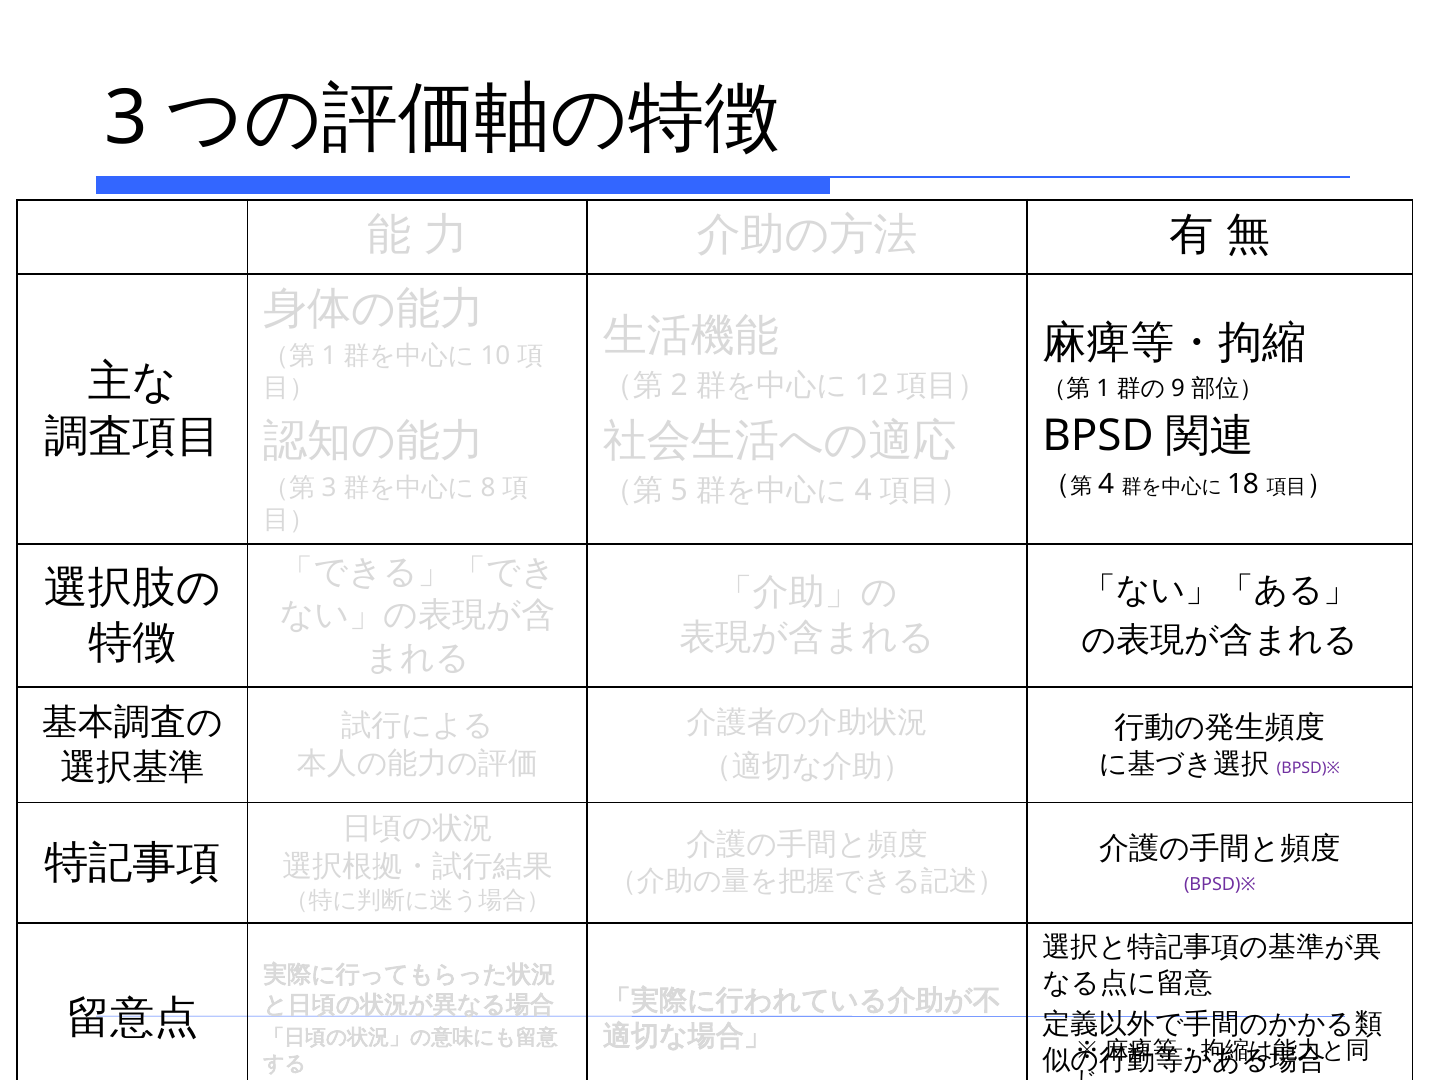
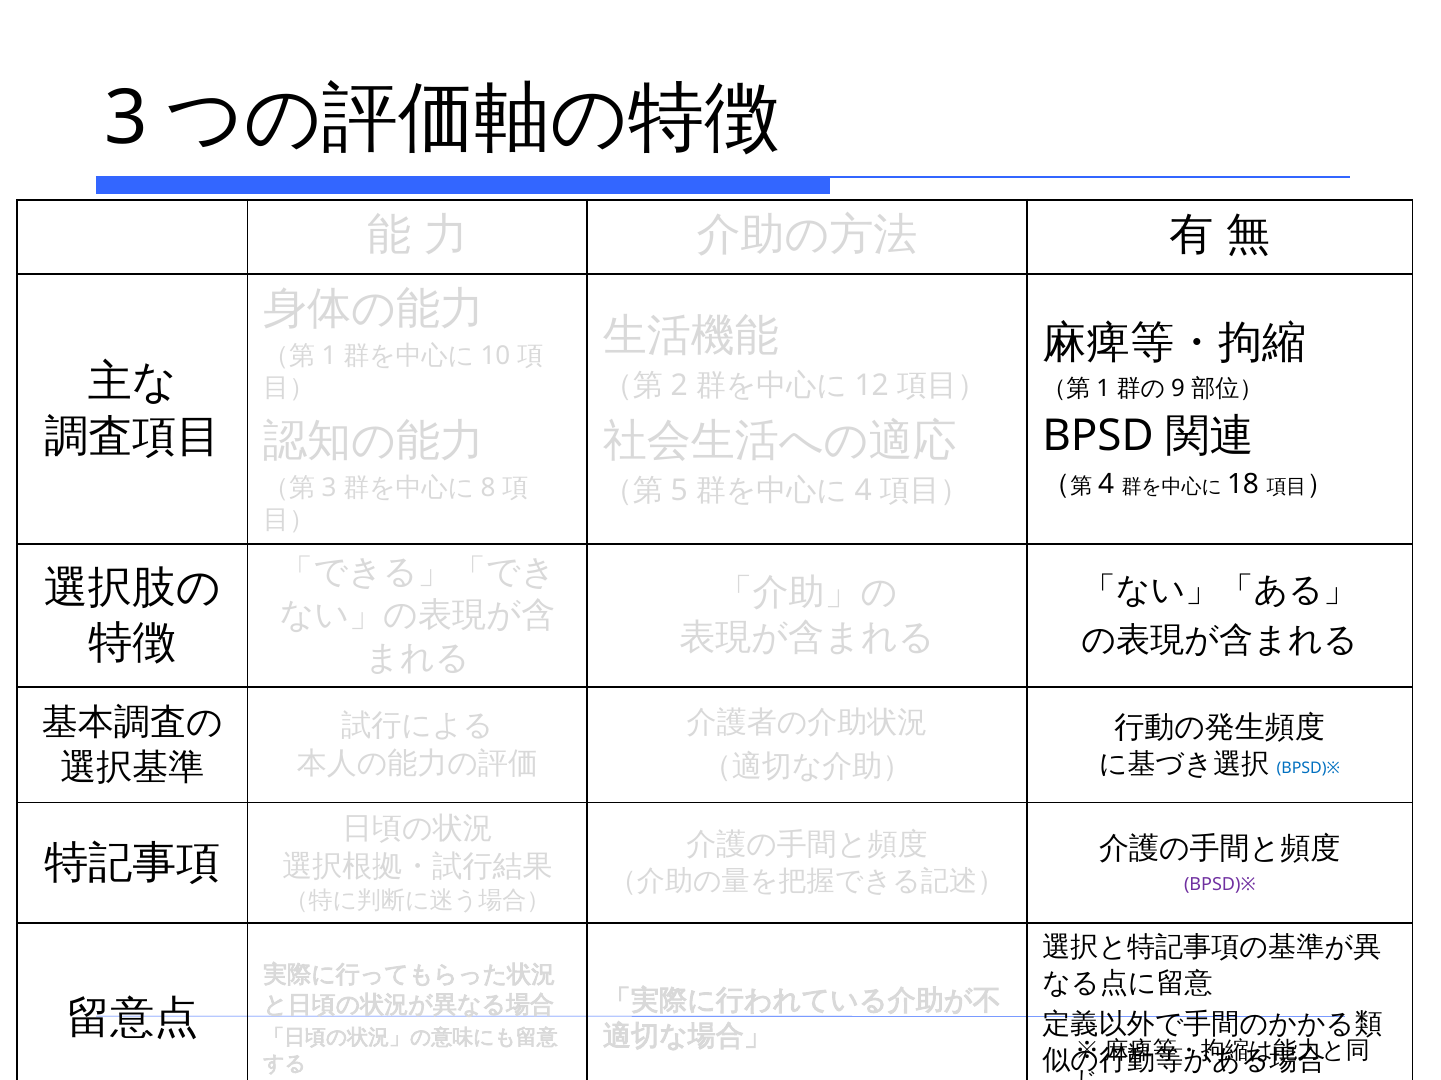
BPSD)※ at (1308, 768) colour: purple -> blue
